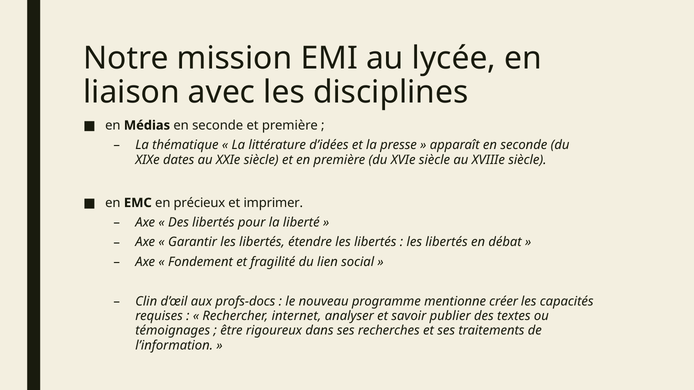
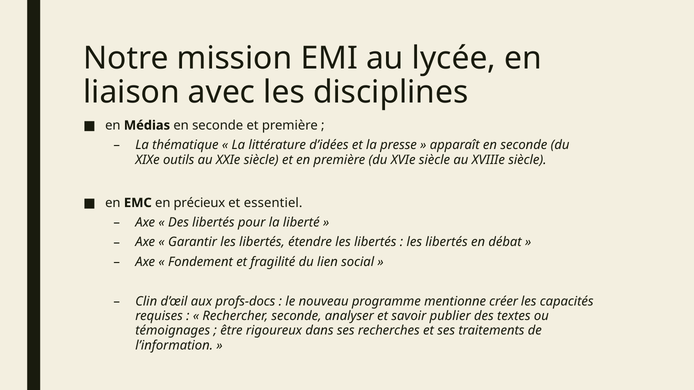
dates: dates -> outils
imprimer: imprimer -> essentiel
Rechercher internet: internet -> seconde
